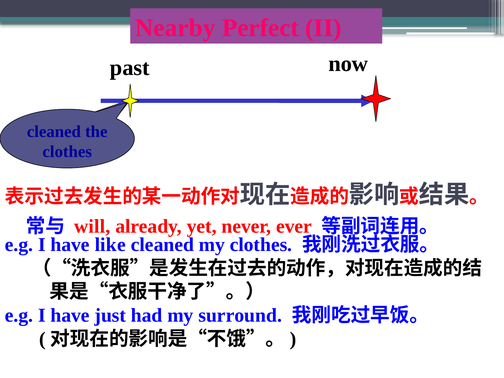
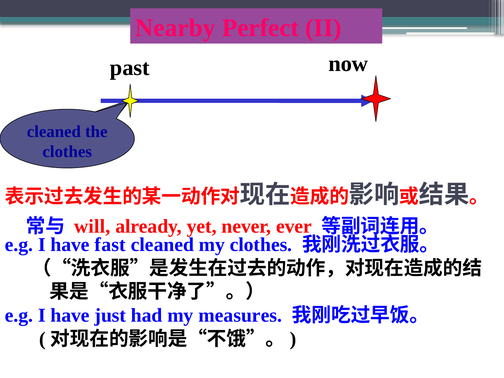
like: like -> fast
surround: surround -> measures
